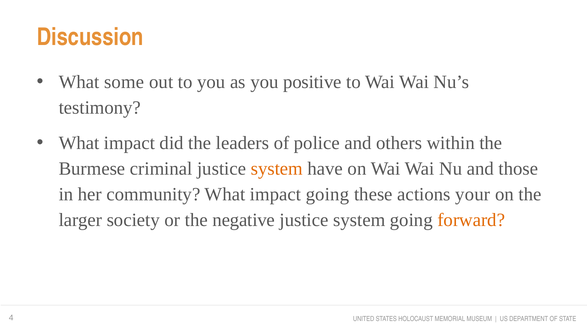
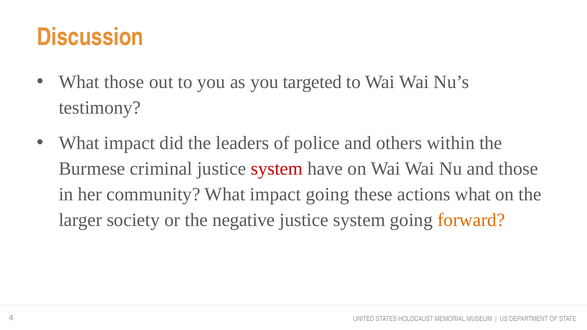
What some: some -> those
positive: positive -> targeted
system at (277, 169) colour: orange -> red
actions your: your -> what
